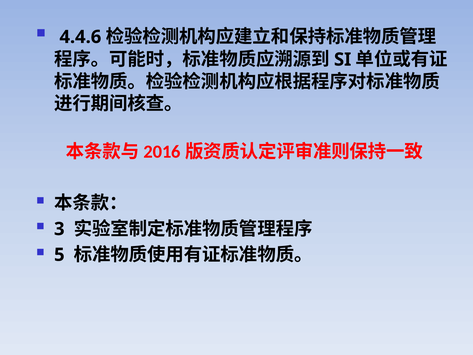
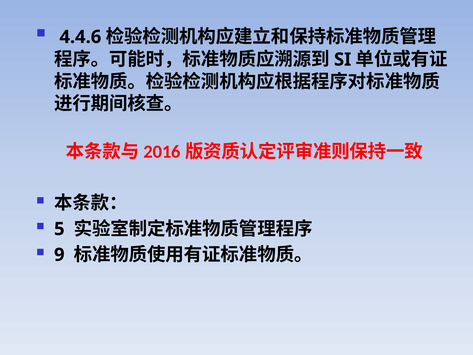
3: 3 -> 5
5: 5 -> 9
